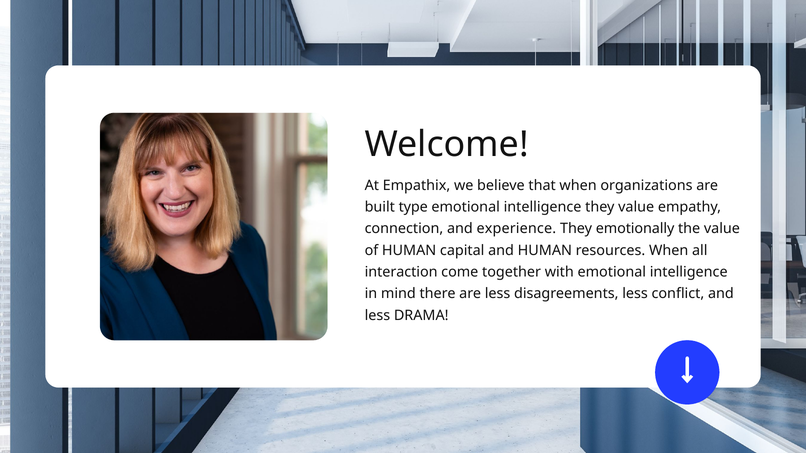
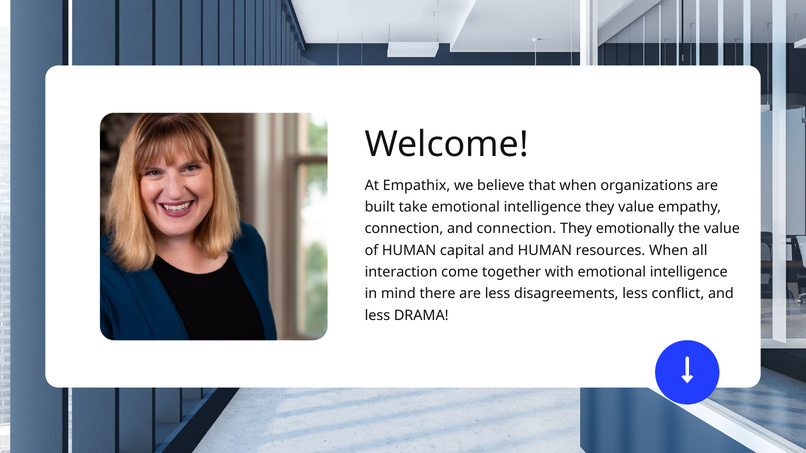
type: type -> take
and experience: experience -> connection
